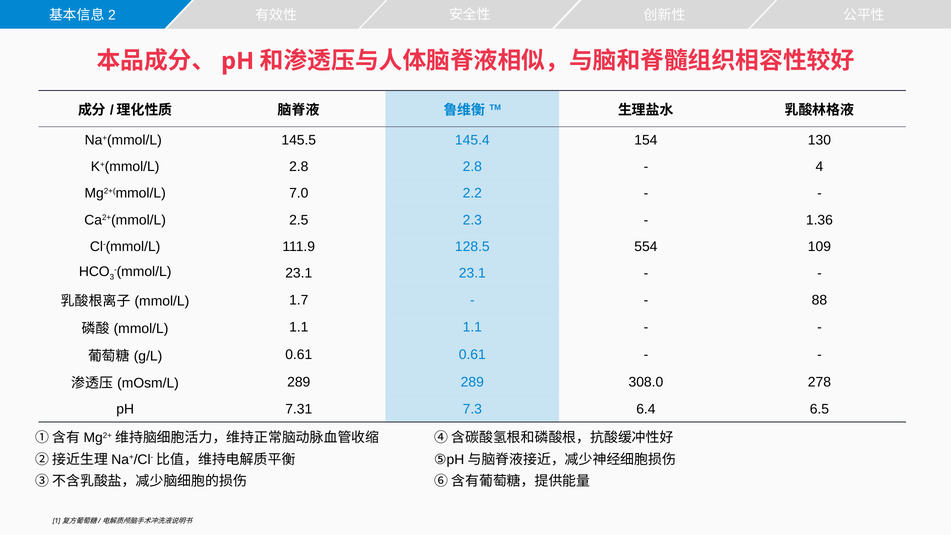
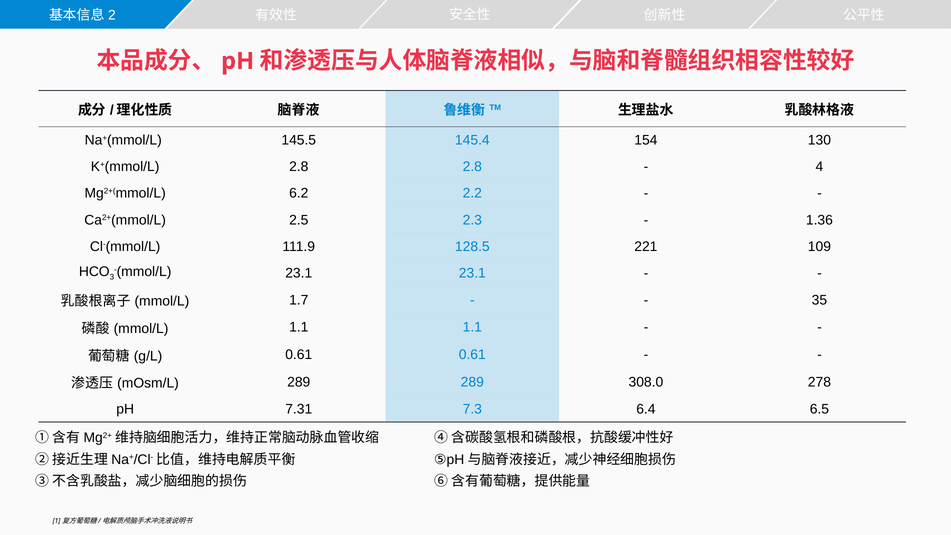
7.0: 7.0 -> 6.2
554: 554 -> 221
88: 88 -> 35
